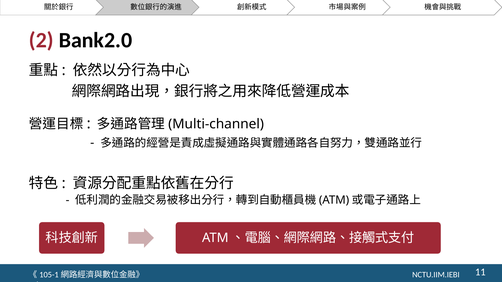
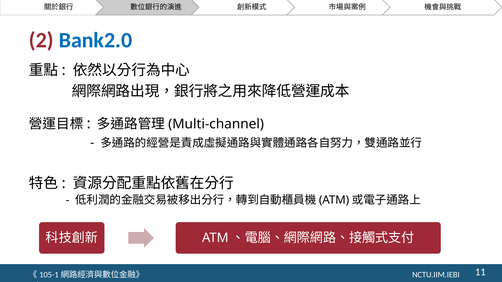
Bank2.0 colour: black -> blue
